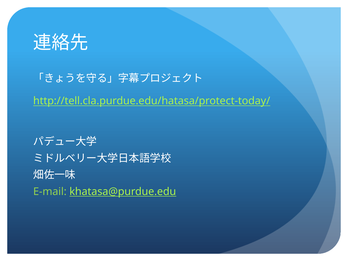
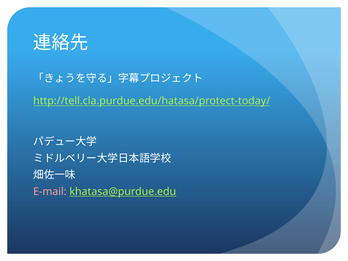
E-mail colour: light green -> pink
